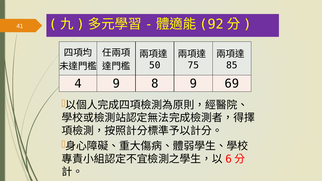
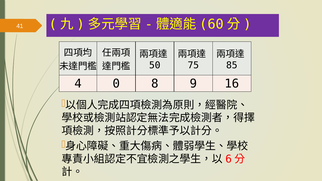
92: 92 -> 60
4 9: 9 -> 0
69: 69 -> 16
